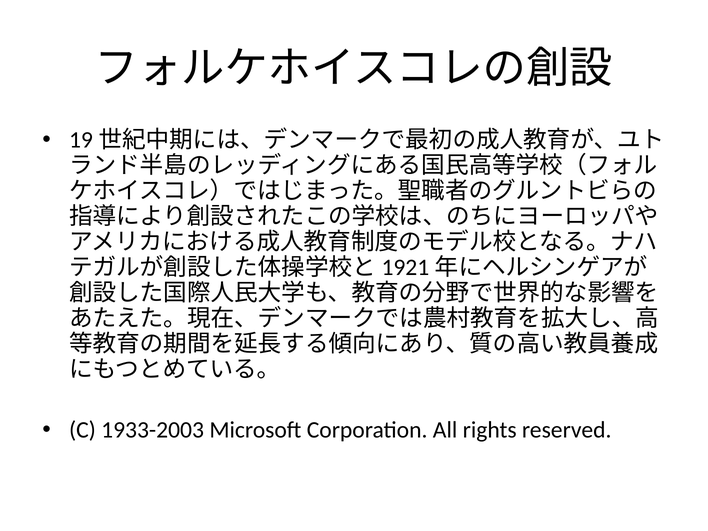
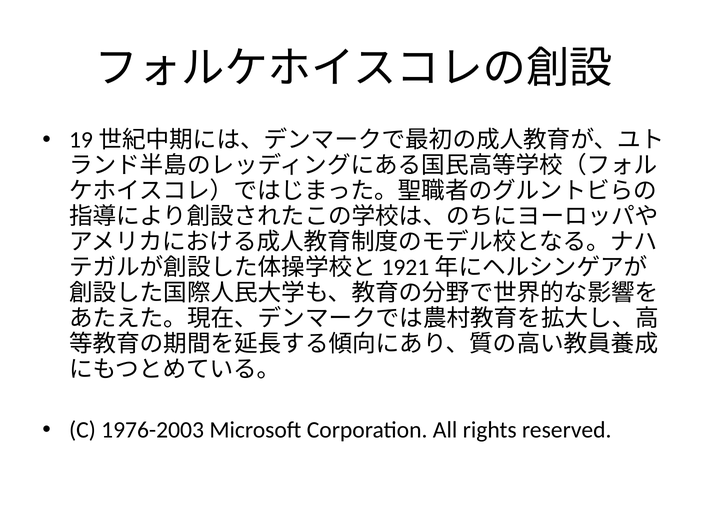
1933-2003: 1933-2003 -> 1976-2003
